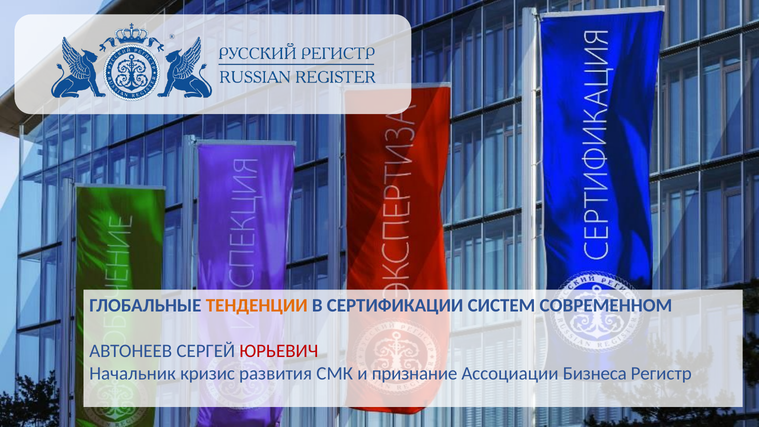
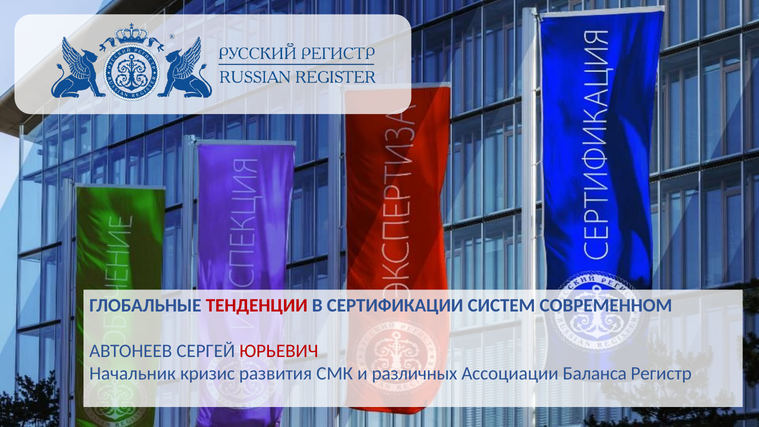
ТЕНДЕНЦИИ colour: orange -> red
признание: признание -> различных
Бизнеса: Бизнеса -> Баланса
